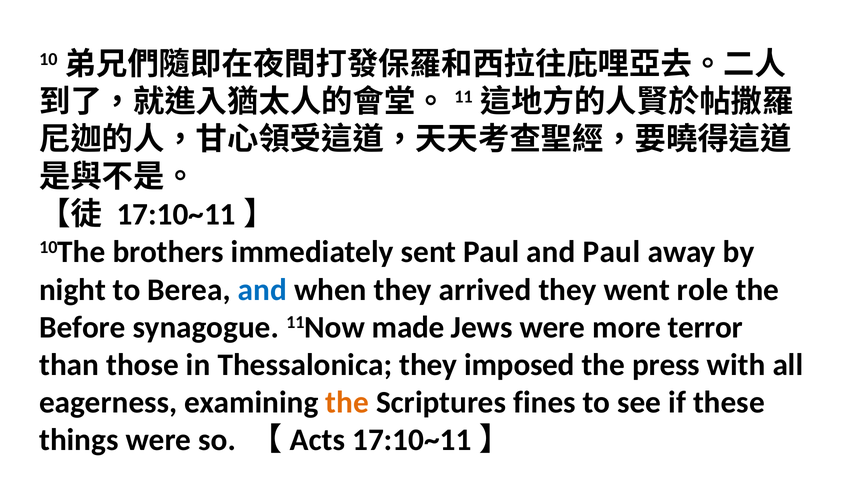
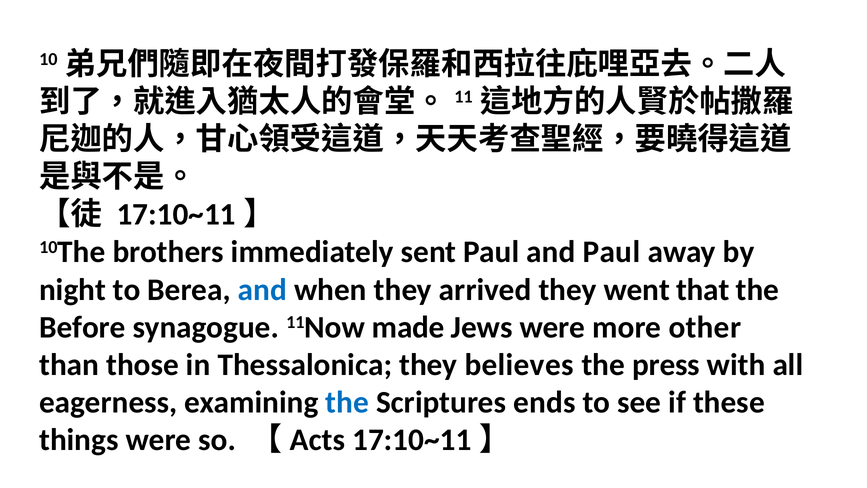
role: role -> that
terror: terror -> other
imposed: imposed -> believes
the at (347, 402) colour: orange -> blue
fines: fines -> ends
